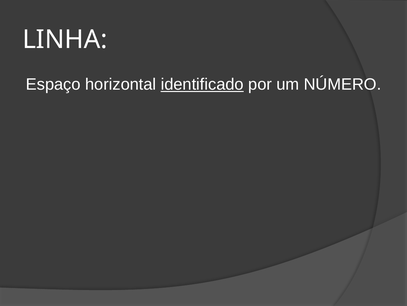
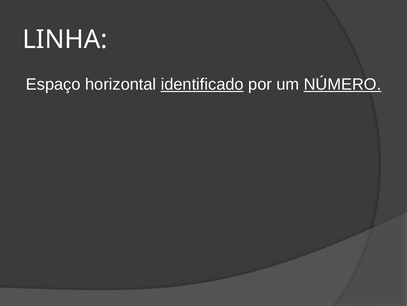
NÚMERO underline: none -> present
